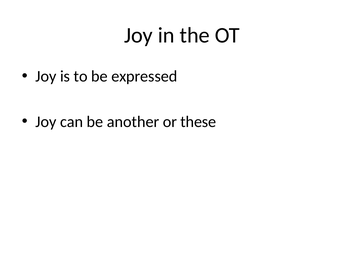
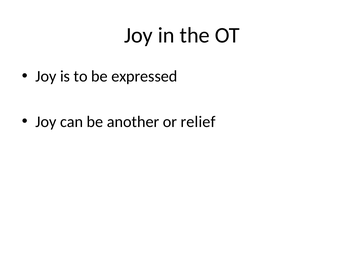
these: these -> relief
